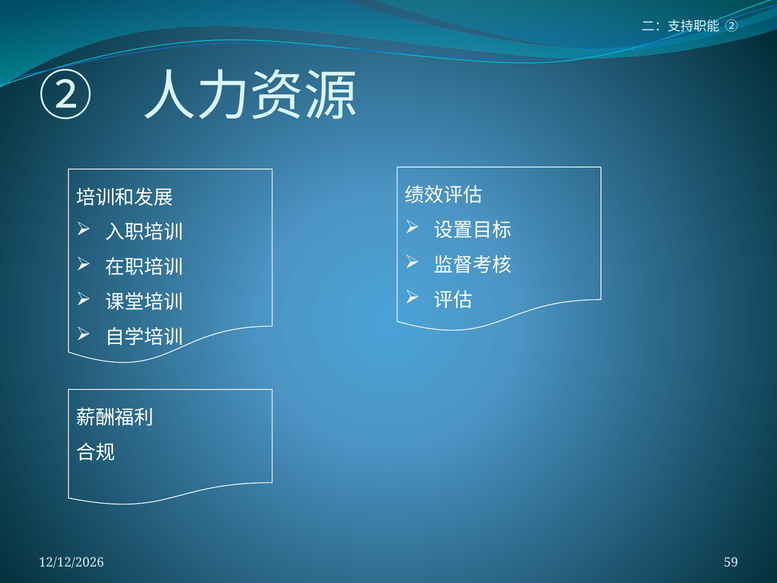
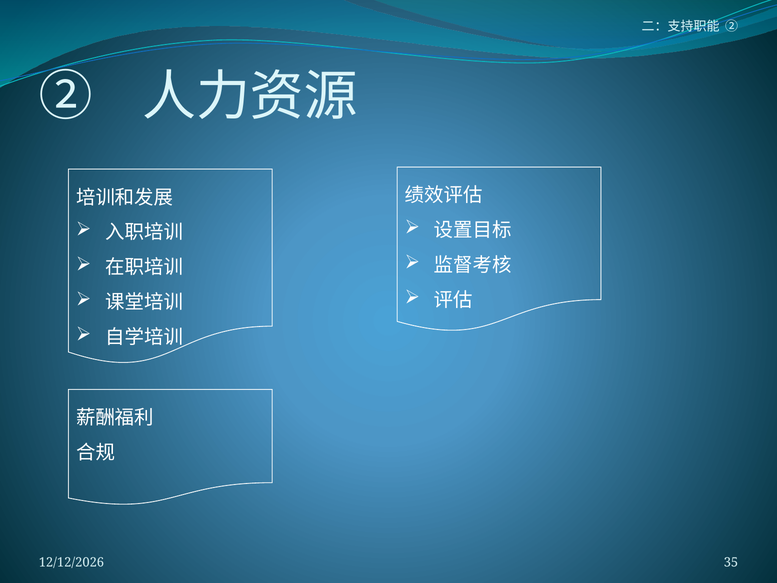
59: 59 -> 35
